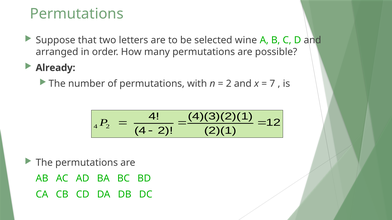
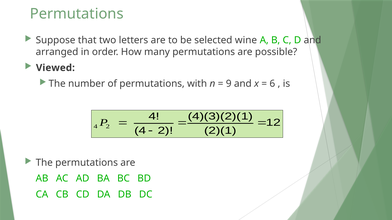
Already: Already -> Viewed
2 at (229, 84): 2 -> 9
7: 7 -> 6
